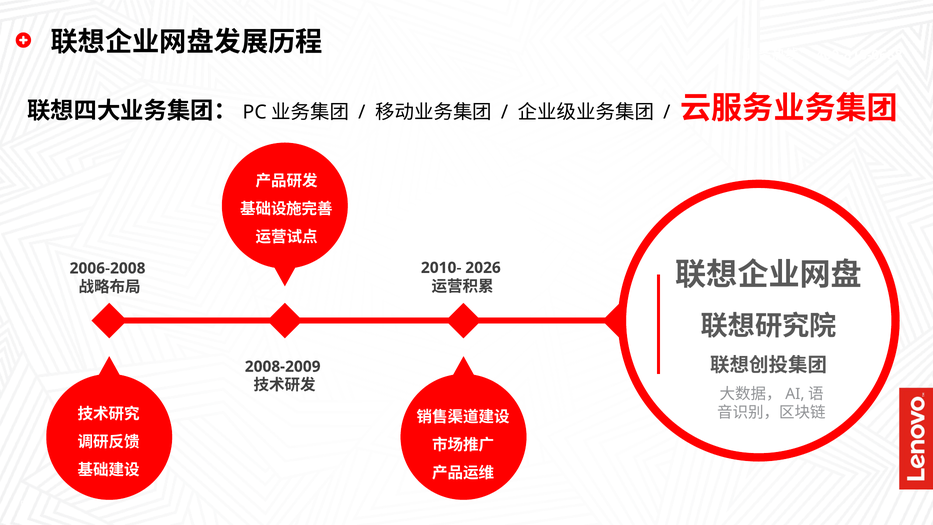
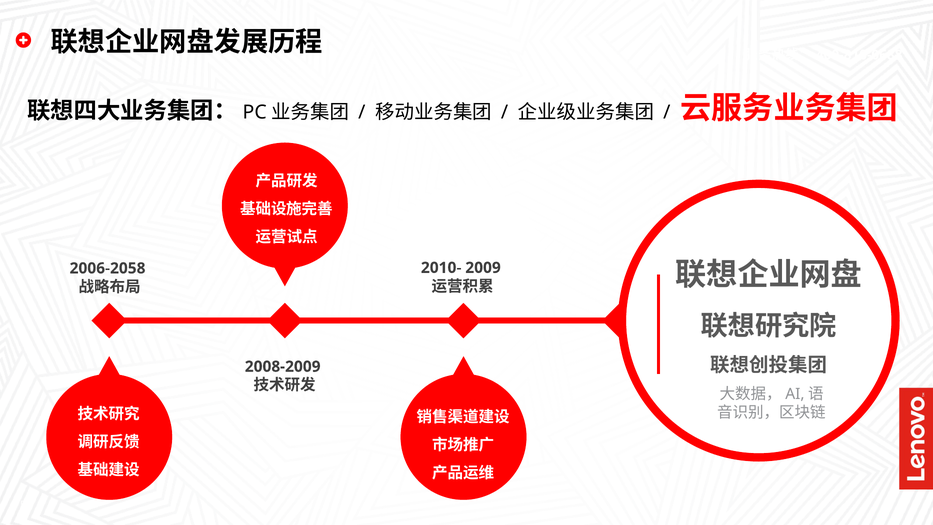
2026: 2026 -> 2009
2006-2008: 2006-2008 -> 2006-2058
